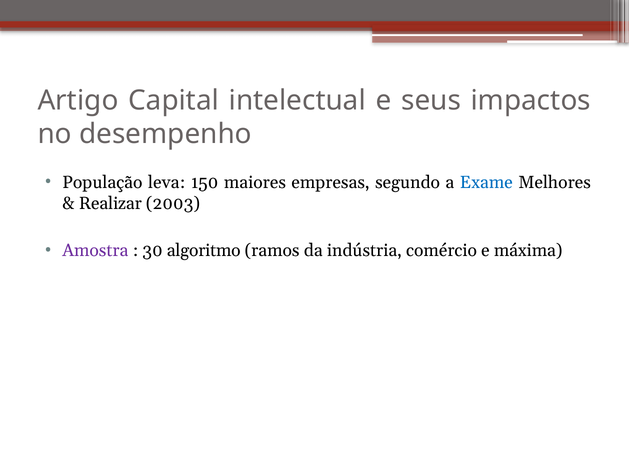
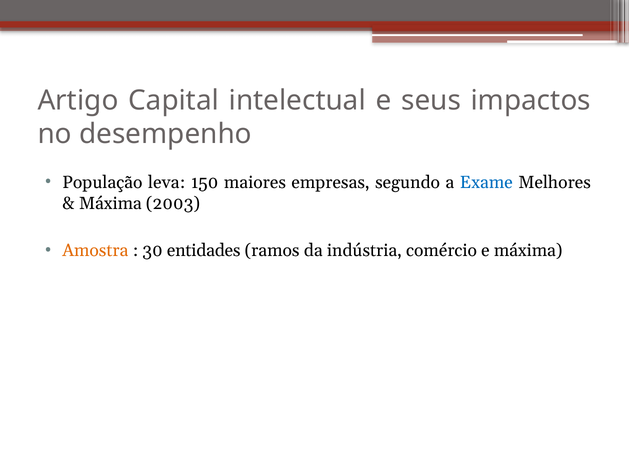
Realizar at (110, 203): Realizar -> Máxima
Amostra colour: purple -> orange
algoritmo: algoritmo -> entidades
